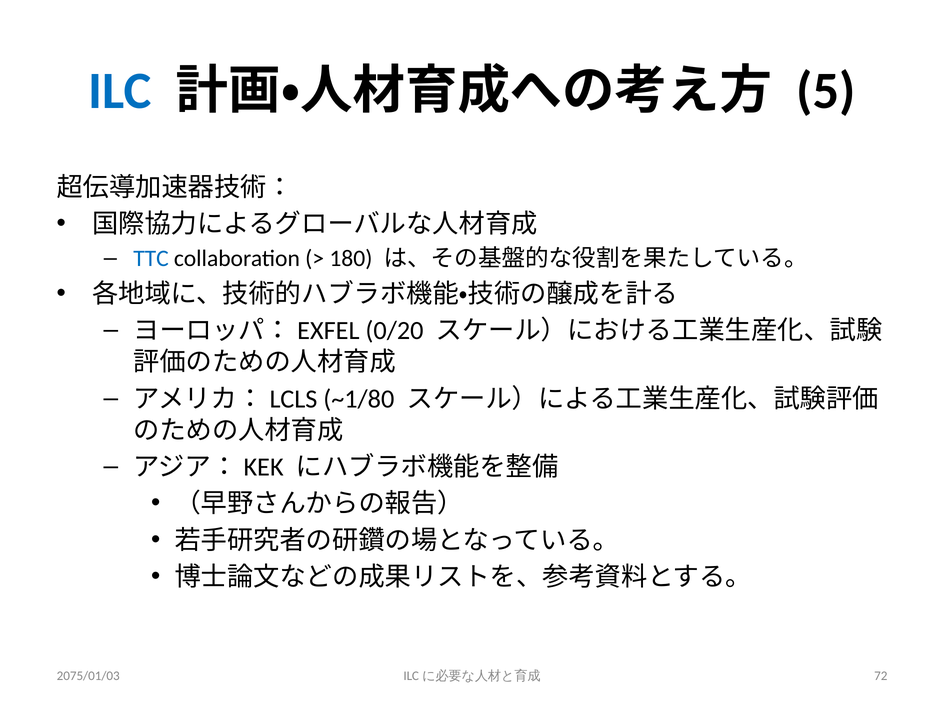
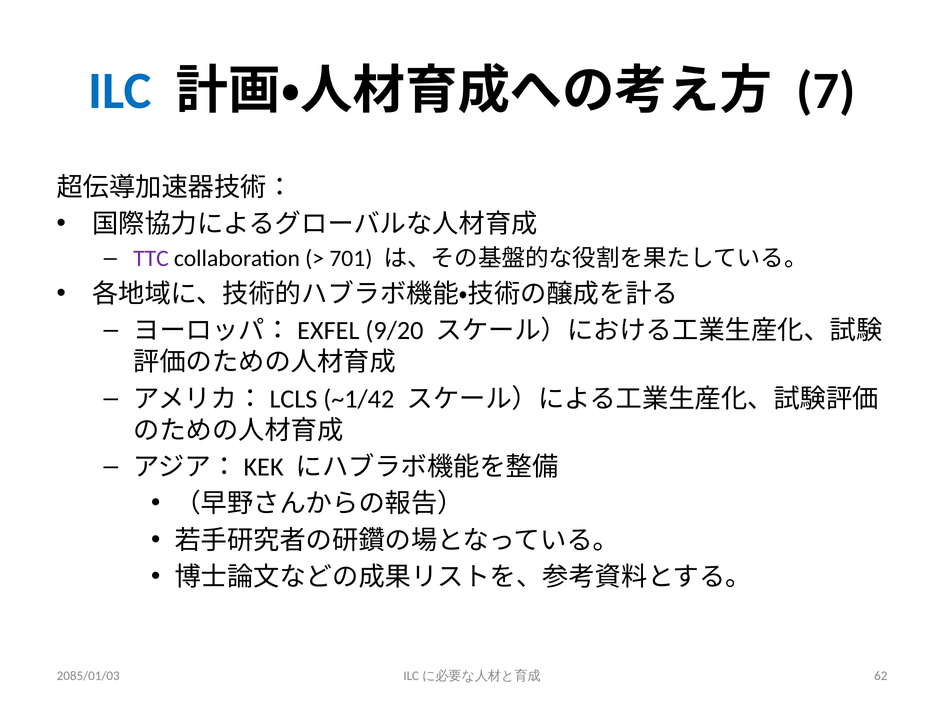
5: 5 -> 7
TTC colour: blue -> purple
180: 180 -> 701
0/20: 0/20 -> 9/20
~1/80: ~1/80 -> ~1/42
2075/01/03: 2075/01/03 -> 2085/01/03
72: 72 -> 62
